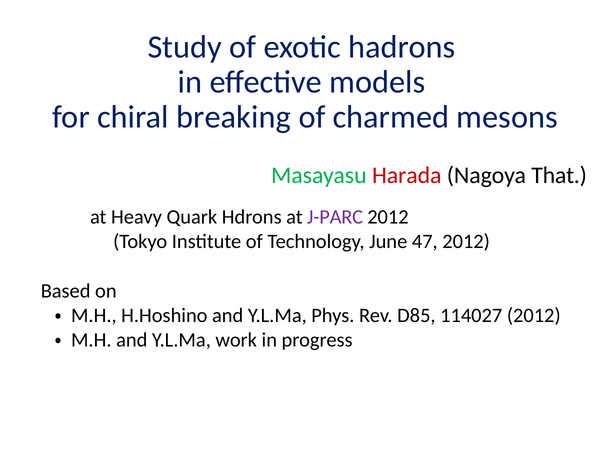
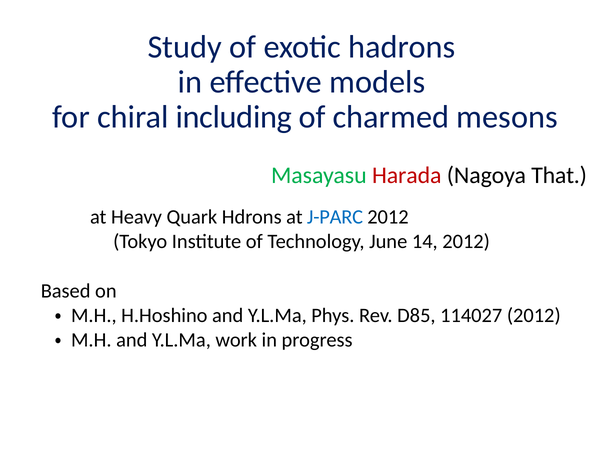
breaking: breaking -> including
J-PARC colour: purple -> blue
47: 47 -> 14
